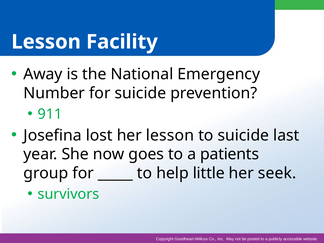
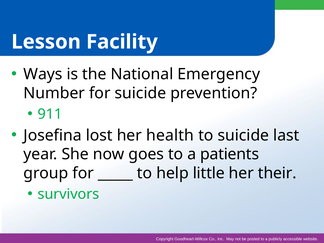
Away: Away -> Ways
her lesson: lesson -> health
seek: seek -> their
